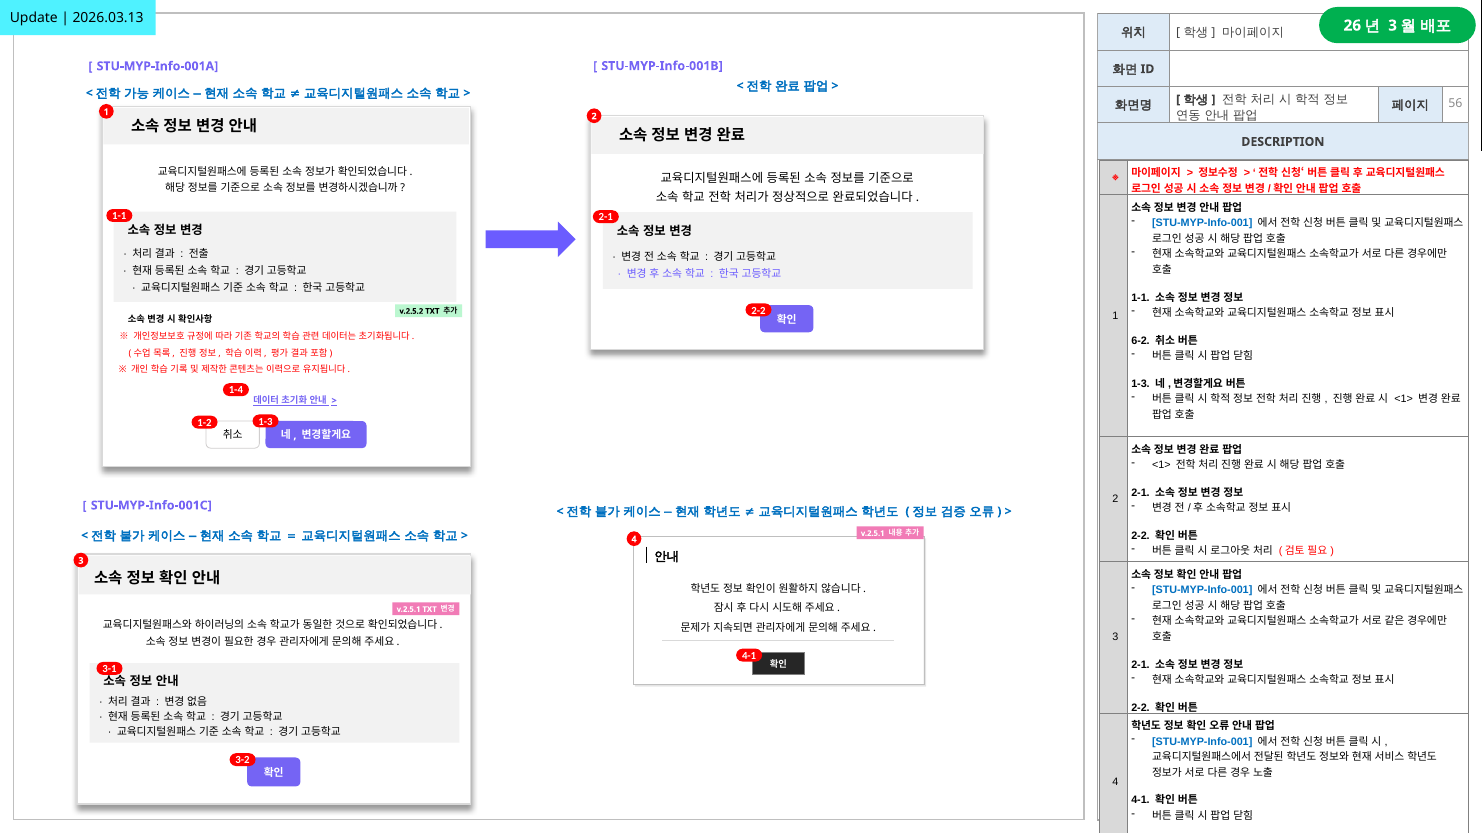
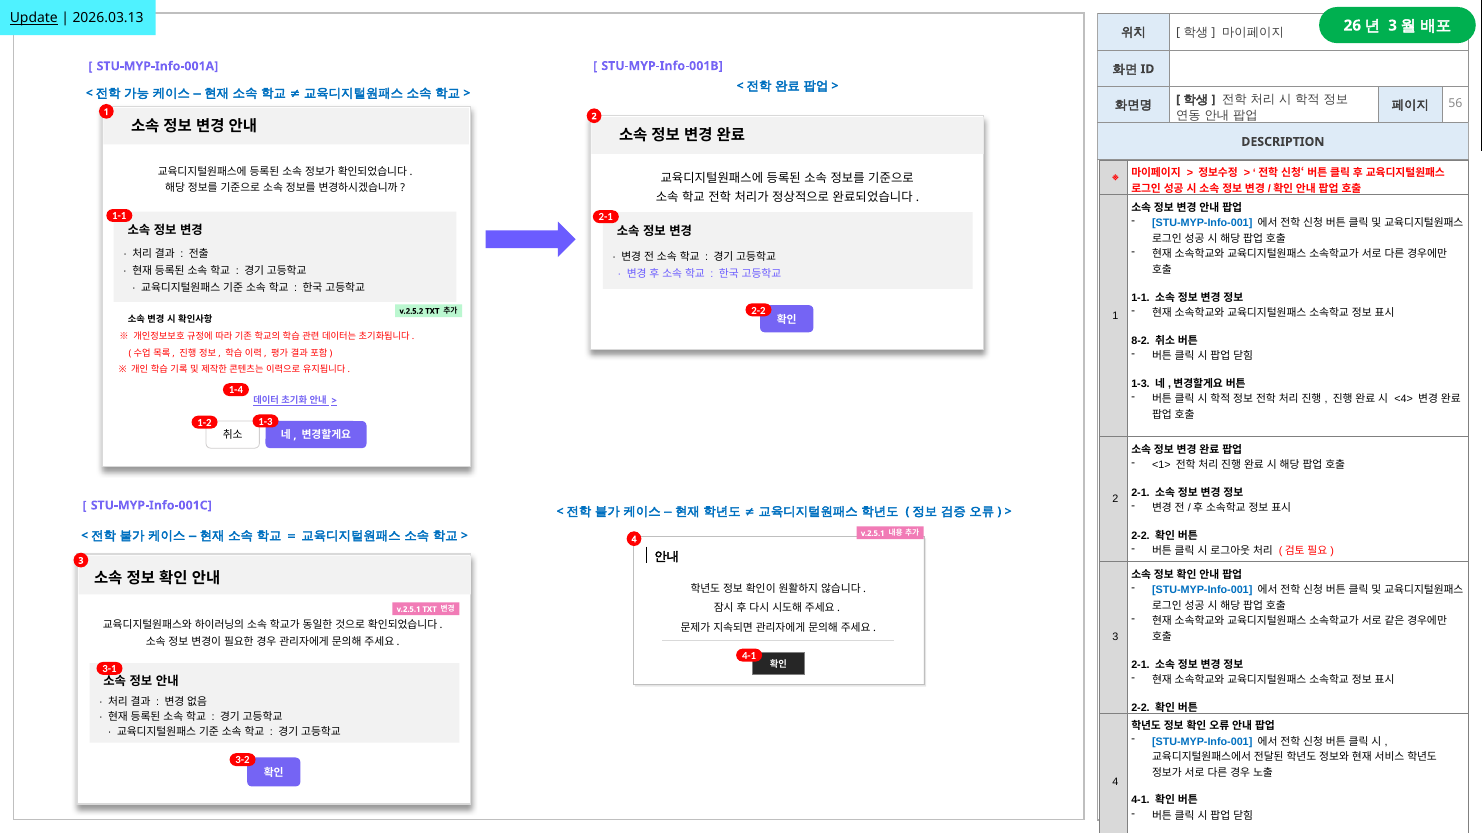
Update underline: none -> present
6-2: 6-2 -> 8-2
<1> at (1404, 400): <1> -> <4>
